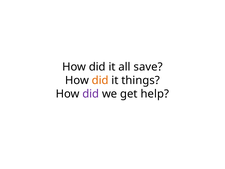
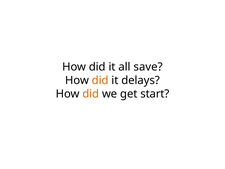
things: things -> delays
did at (91, 94) colour: purple -> orange
help: help -> start
